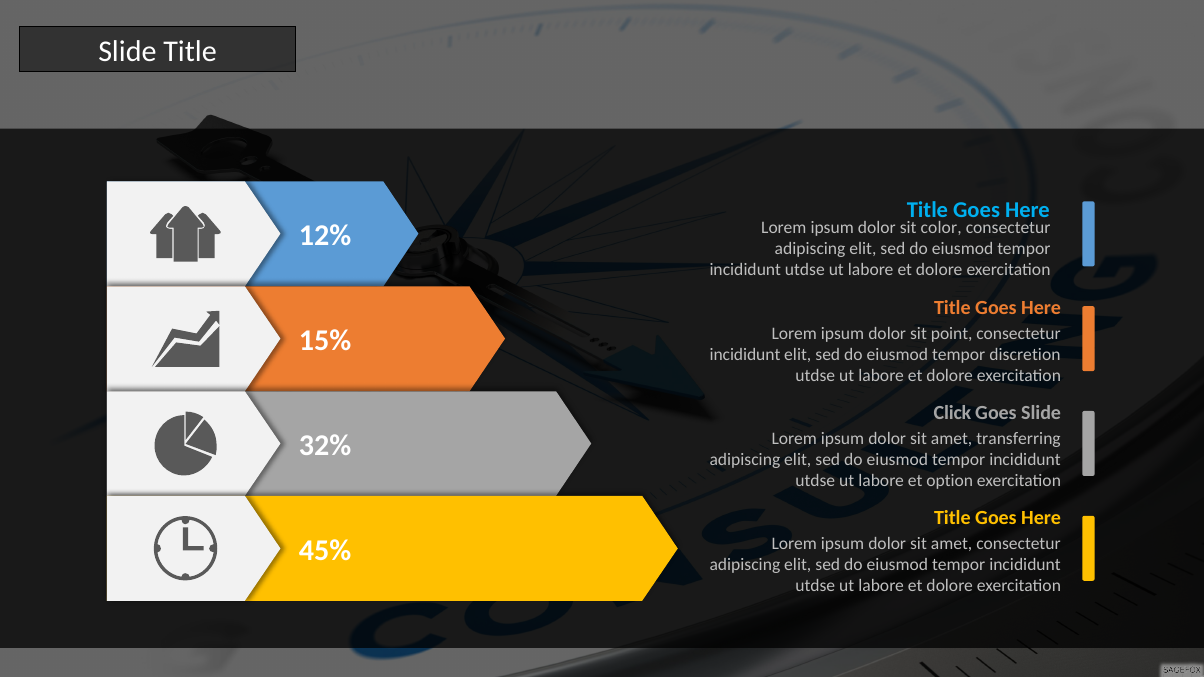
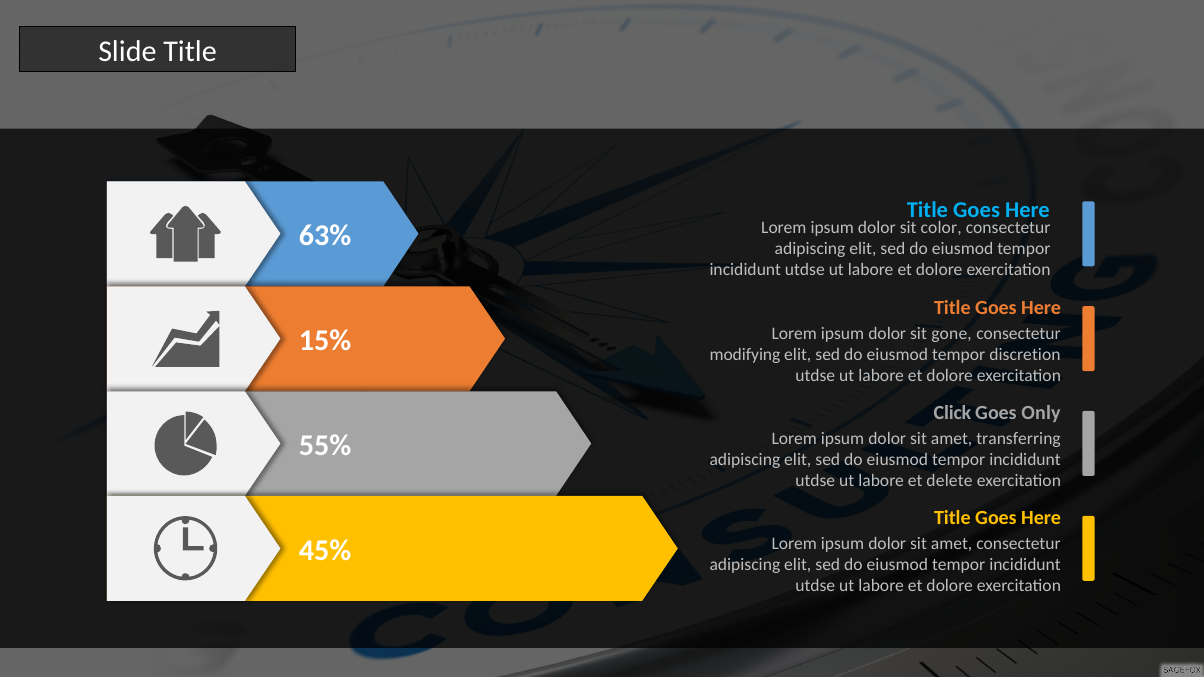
12%: 12% -> 63%
point: point -> gone
incididunt at (745, 355): incididunt -> modifying
Goes Slide: Slide -> Only
32%: 32% -> 55%
option: option -> delete
